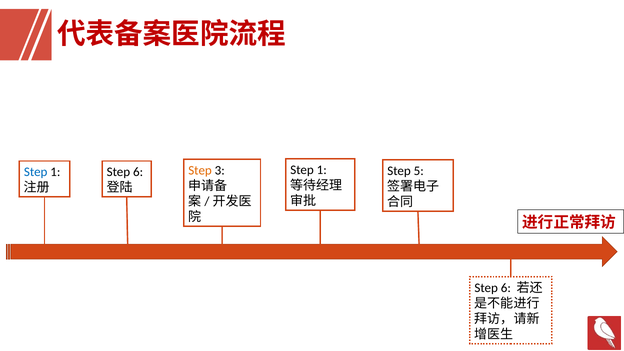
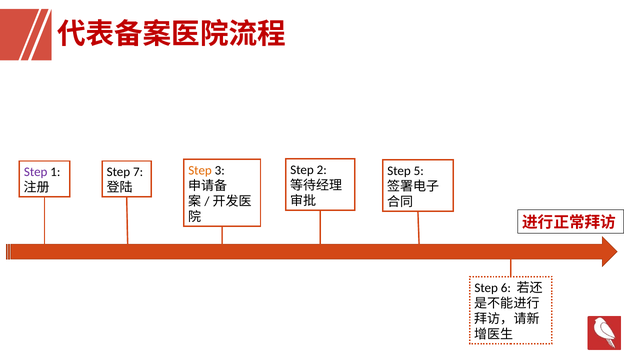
1 at (322, 170): 1 -> 2
Step at (36, 172) colour: blue -> purple
6 at (138, 172): 6 -> 7
